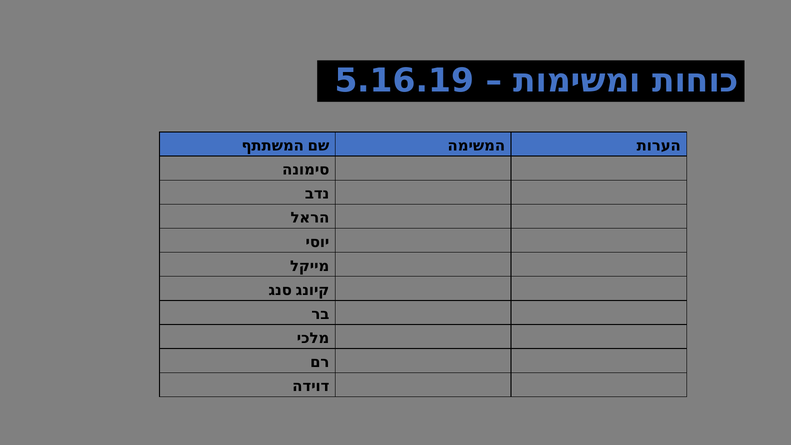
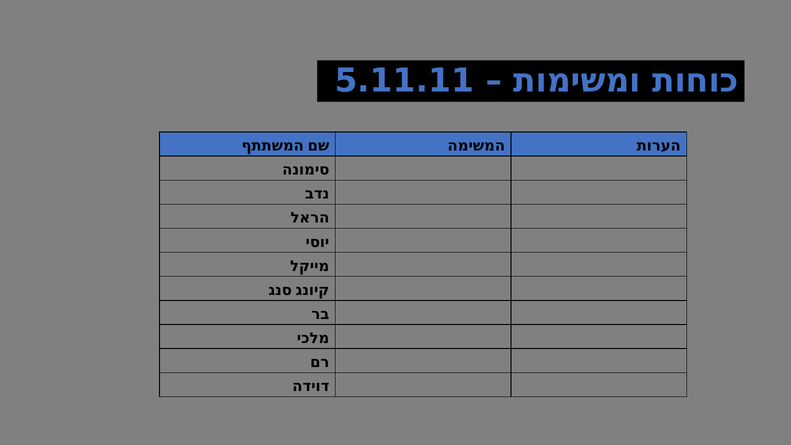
5.16.19: 5.16.19 -> 5.11.11
